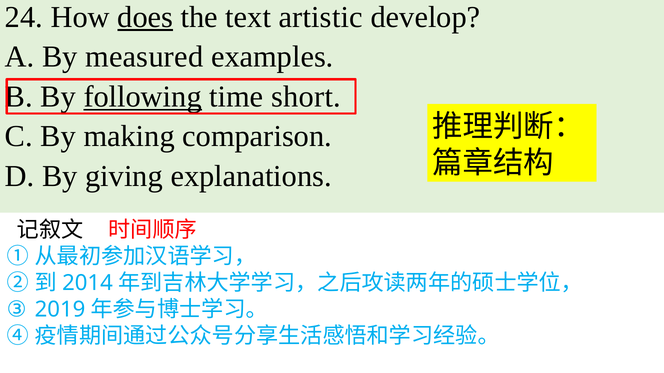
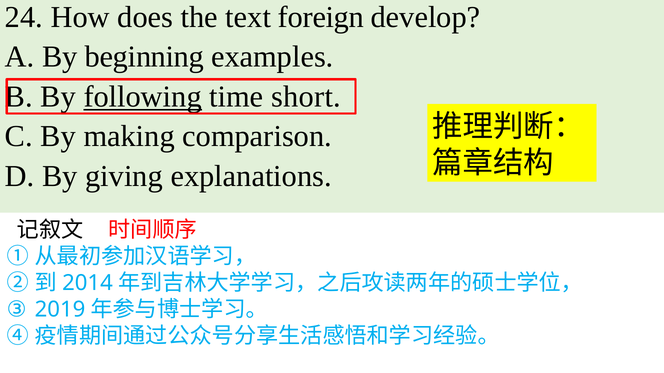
does underline: present -> none
artistic: artistic -> foreign
measured: measured -> beginning
